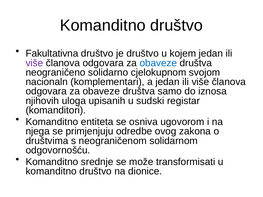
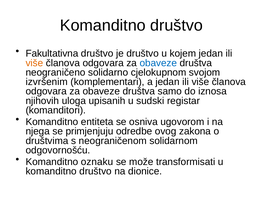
više at (34, 63) colour: purple -> orange
nacionaln: nacionaln -> izvršenim
srednje: srednje -> oznaku
